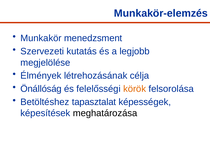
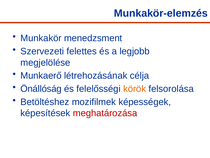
kutatás: kutatás -> felettes
Élmények: Élmények -> Munkaerő
tapasztalat: tapasztalat -> mozifilmek
meghatározása colour: black -> red
